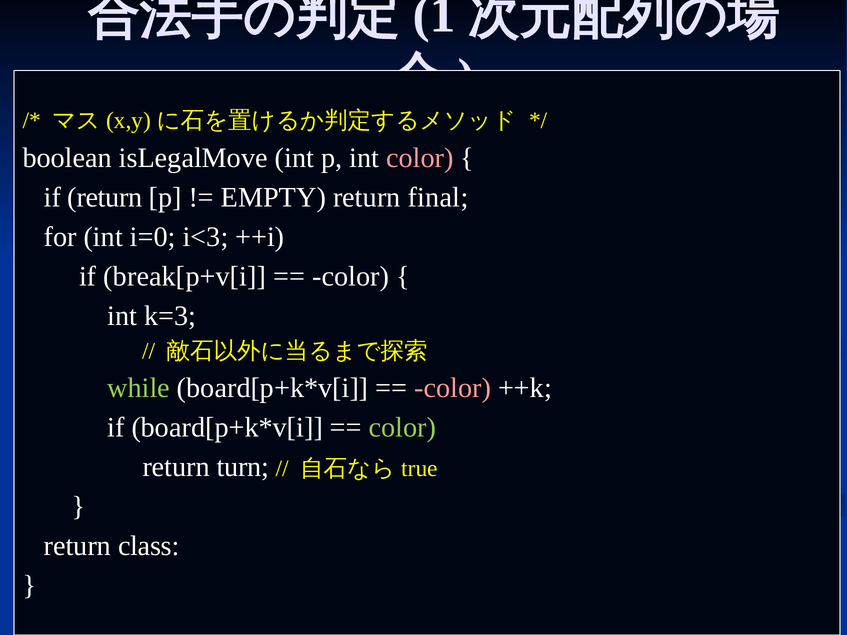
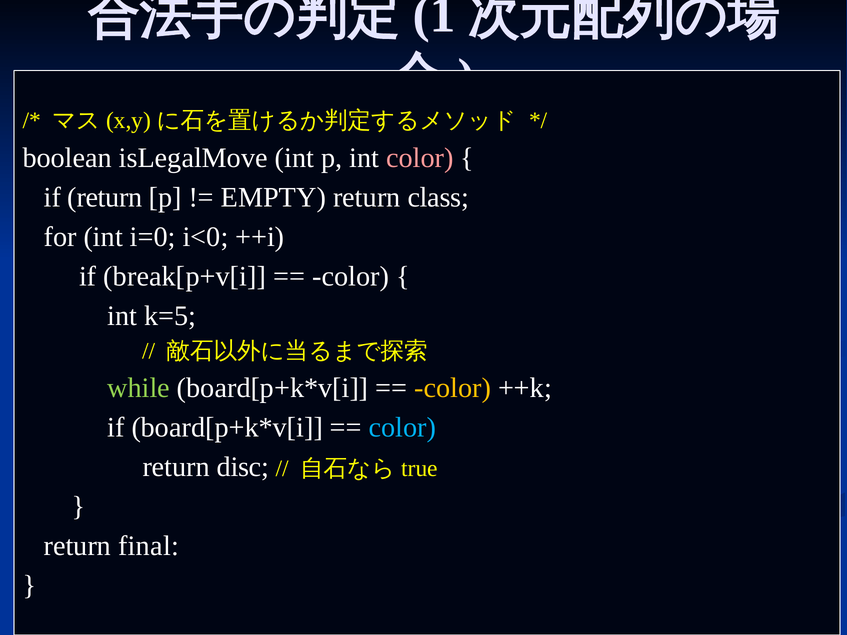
final: final -> class
i<3: i<3 -> i<0
k=3: k=3 -> k=5
color at (453, 388) colour: pink -> yellow
color at (403, 428) colour: light green -> light blue
turn: turn -> disc
class: class -> final
